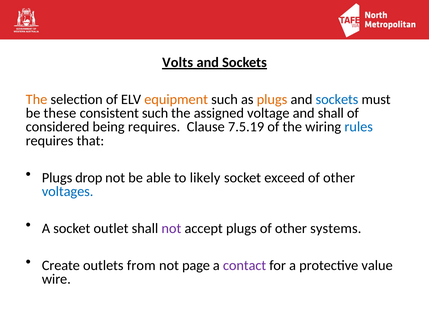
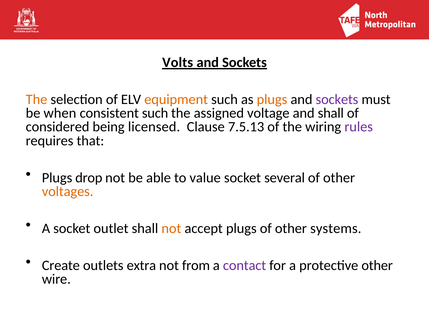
sockets at (337, 99) colour: blue -> purple
these: these -> when
being requires: requires -> licensed
7.5.19: 7.5.19 -> 7.5.13
rules colour: blue -> purple
likely: likely -> value
exceed: exceed -> several
voltages colour: blue -> orange
not at (171, 228) colour: purple -> orange
from: from -> extra
page: page -> from
protective value: value -> other
